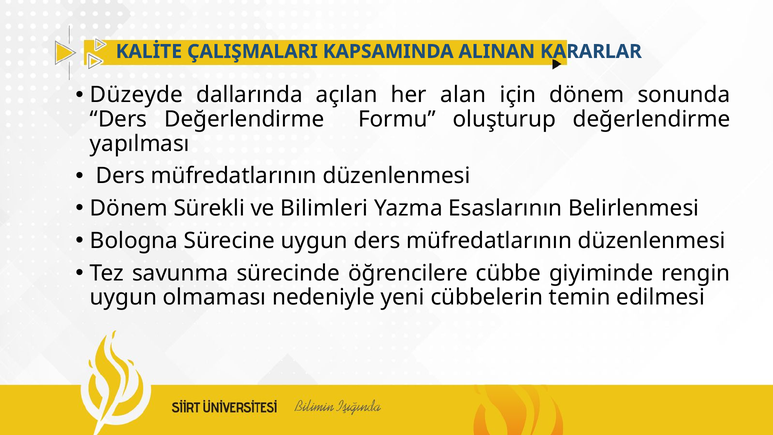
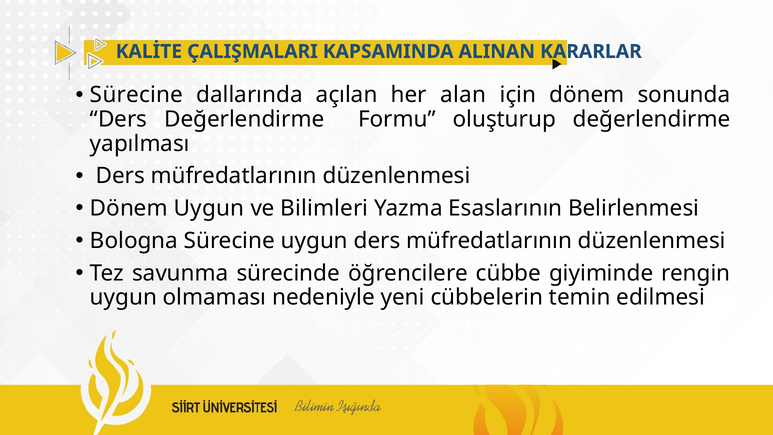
Düzeyde at (137, 95): Düzeyde -> Sürecine
Dönem Sürekli: Sürekli -> Uygun
